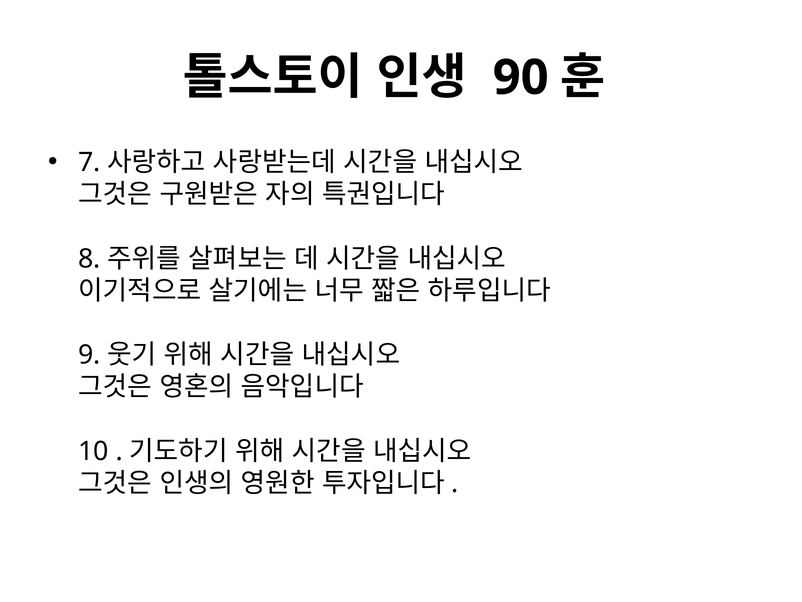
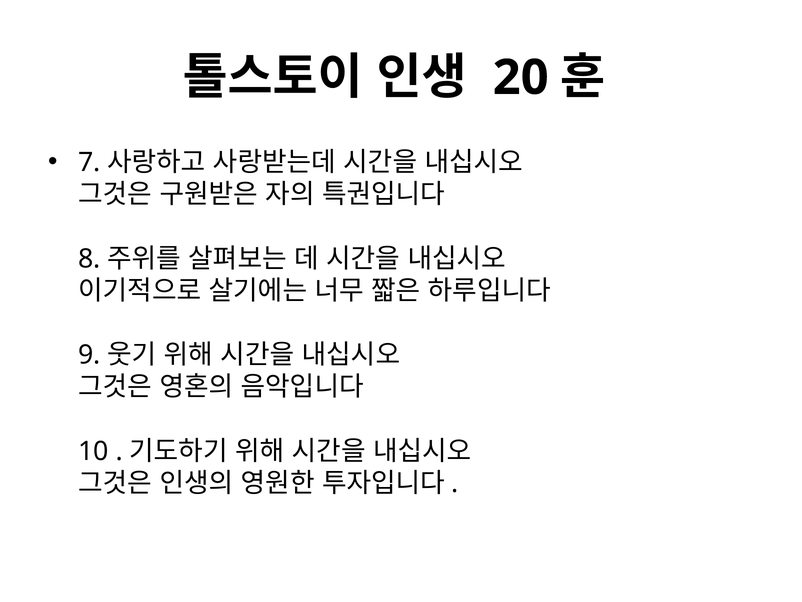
90: 90 -> 20
